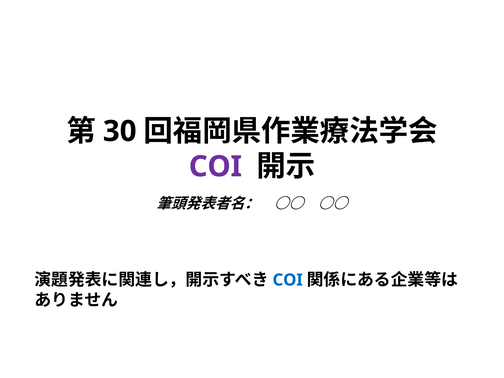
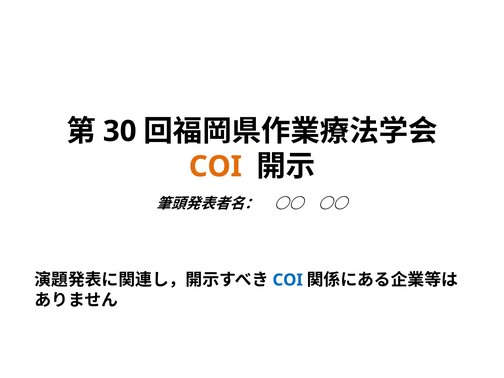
COI at (215, 167) colour: purple -> orange
